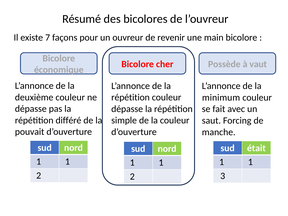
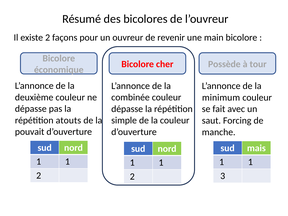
7: 7 -> 2
vaut: vaut -> tour
répétition at (131, 97): répétition -> combinée
différé: différé -> atouts
était: était -> mais
